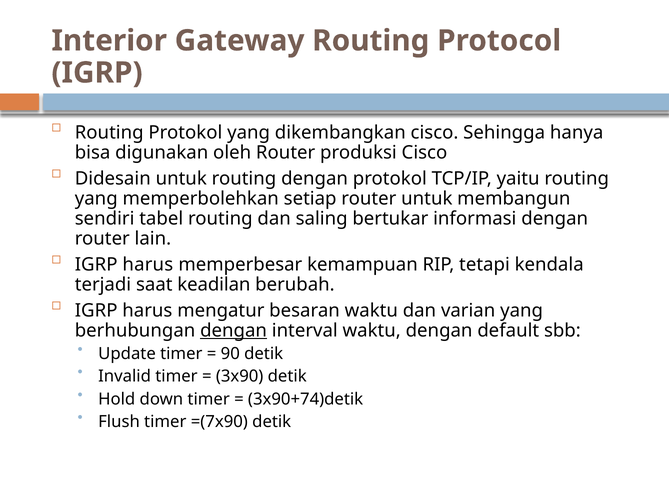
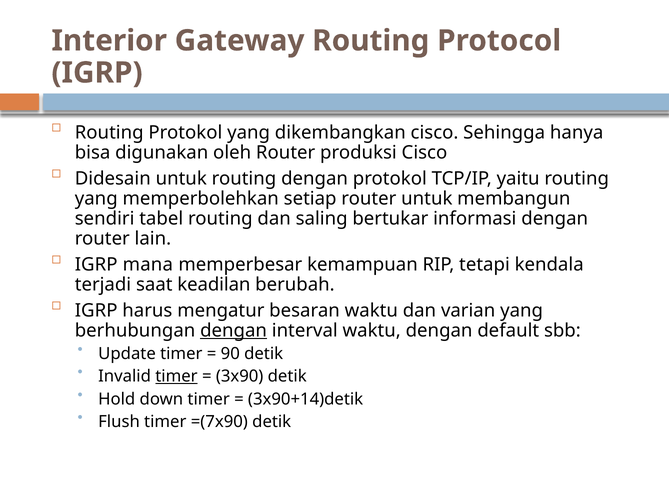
harus at (148, 265): harus -> mana
timer at (176, 377) underline: none -> present
3x90+74)detik: 3x90+74)detik -> 3x90+14)detik
